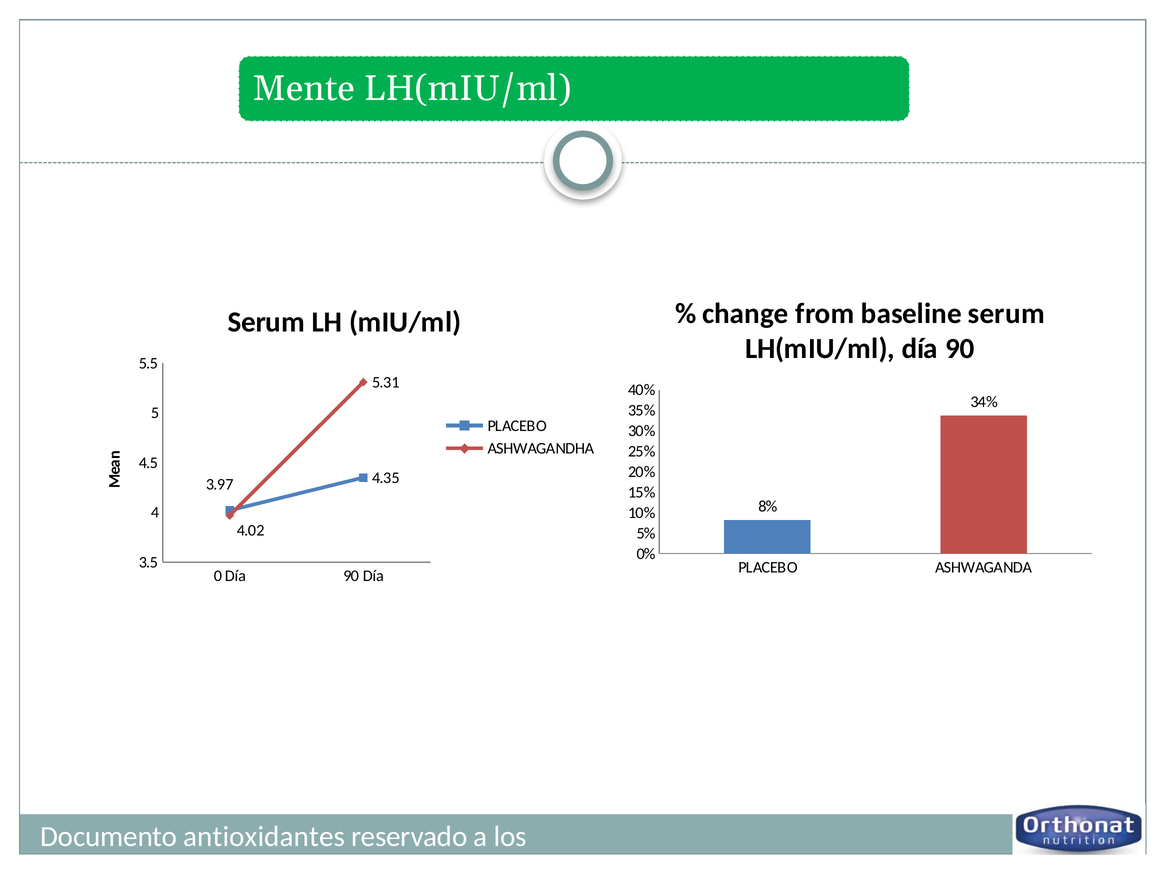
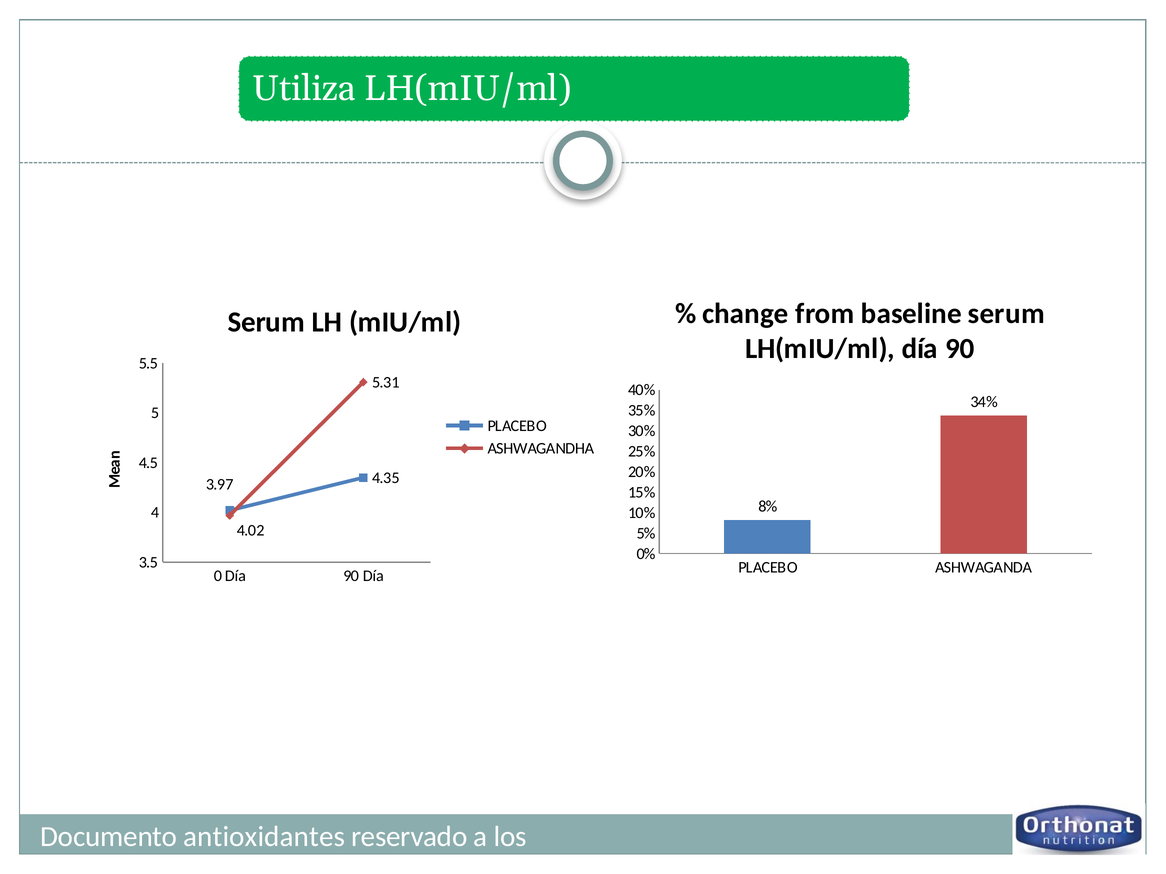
Mente: Mente -> Utiliza
